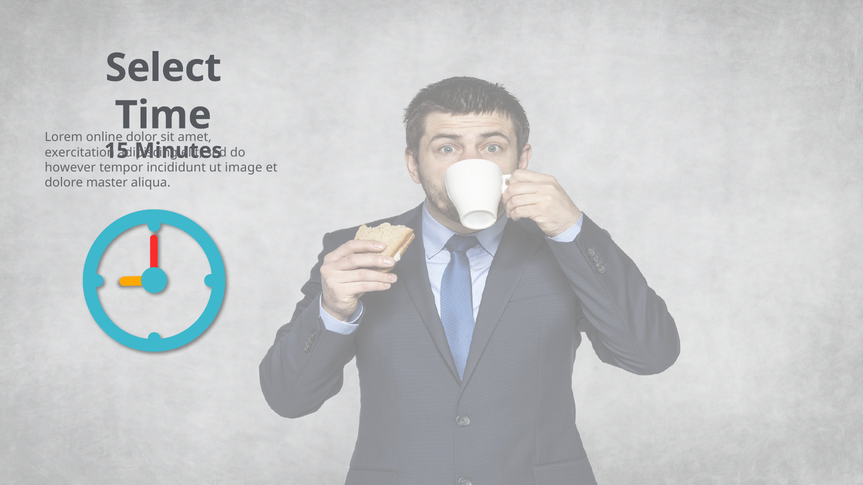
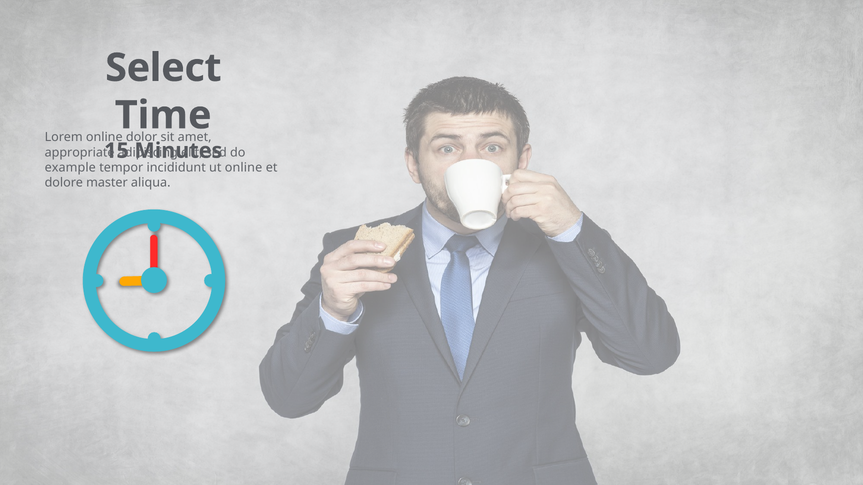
exercitation: exercitation -> appropriate
however: however -> example
image at (244, 168): image -> online
